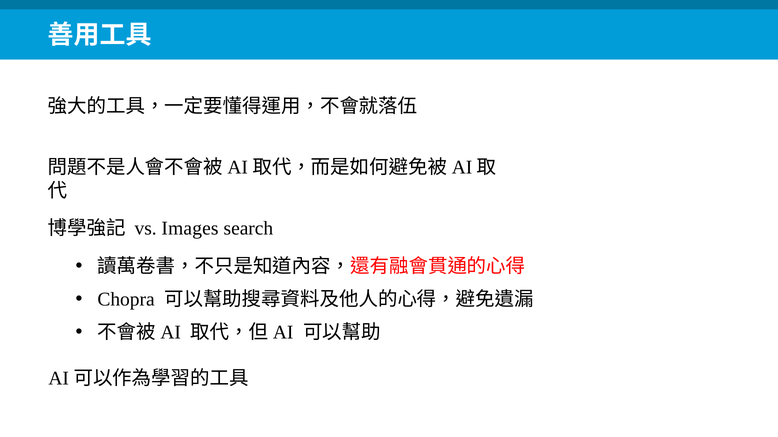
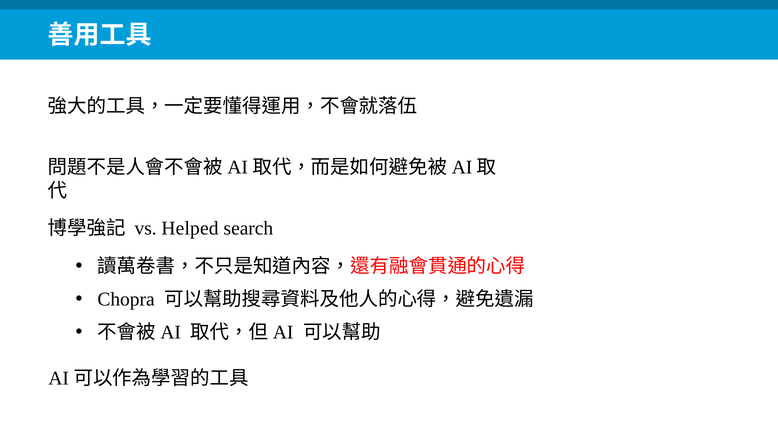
Images: Images -> Helped
